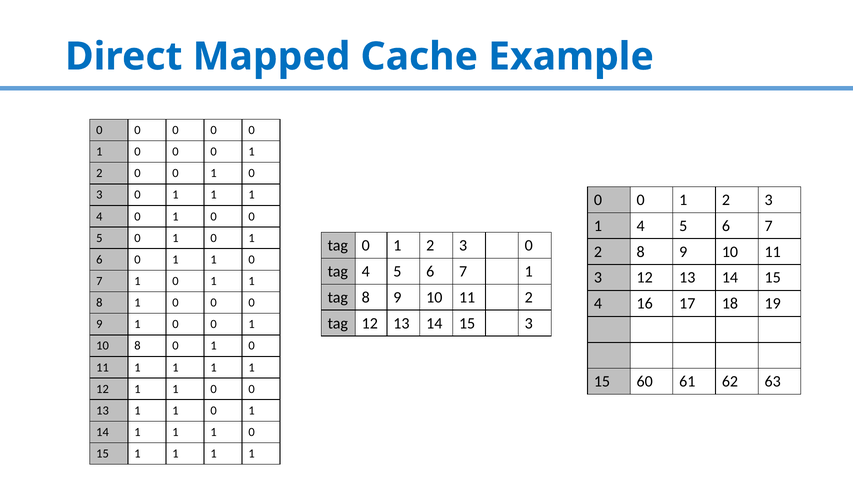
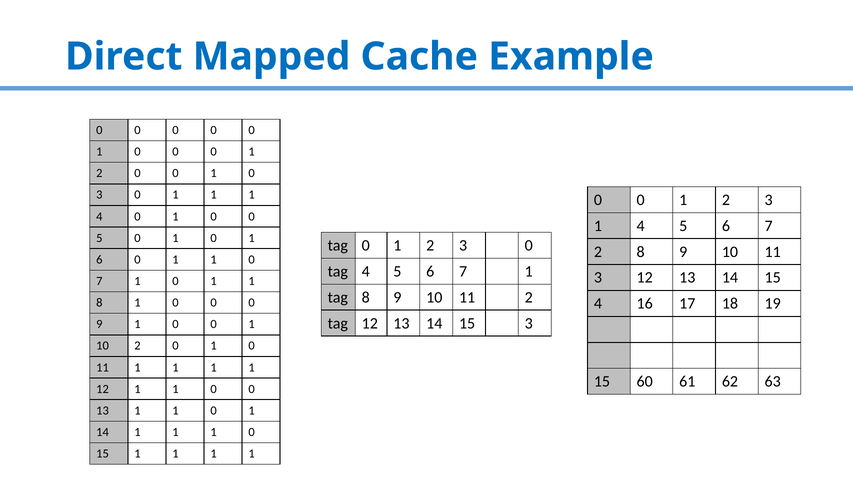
10 8: 8 -> 2
